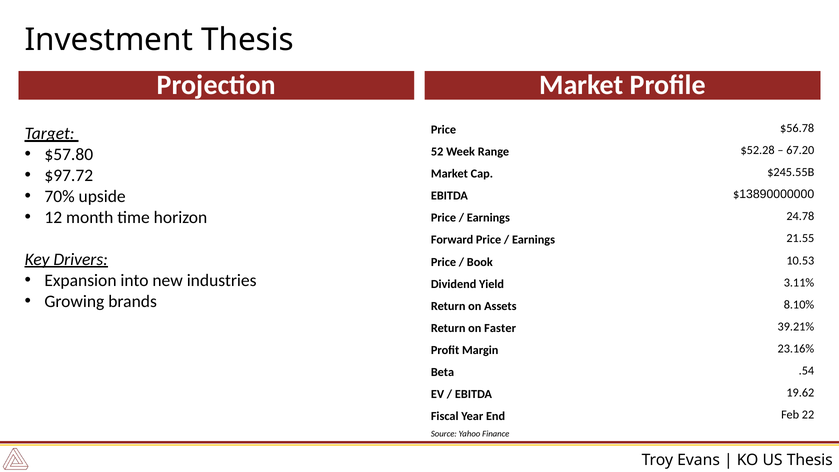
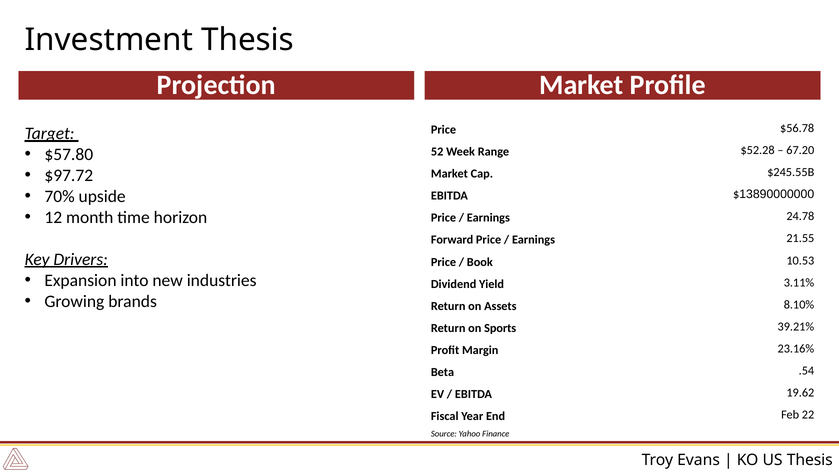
Faster: Faster -> Sports
